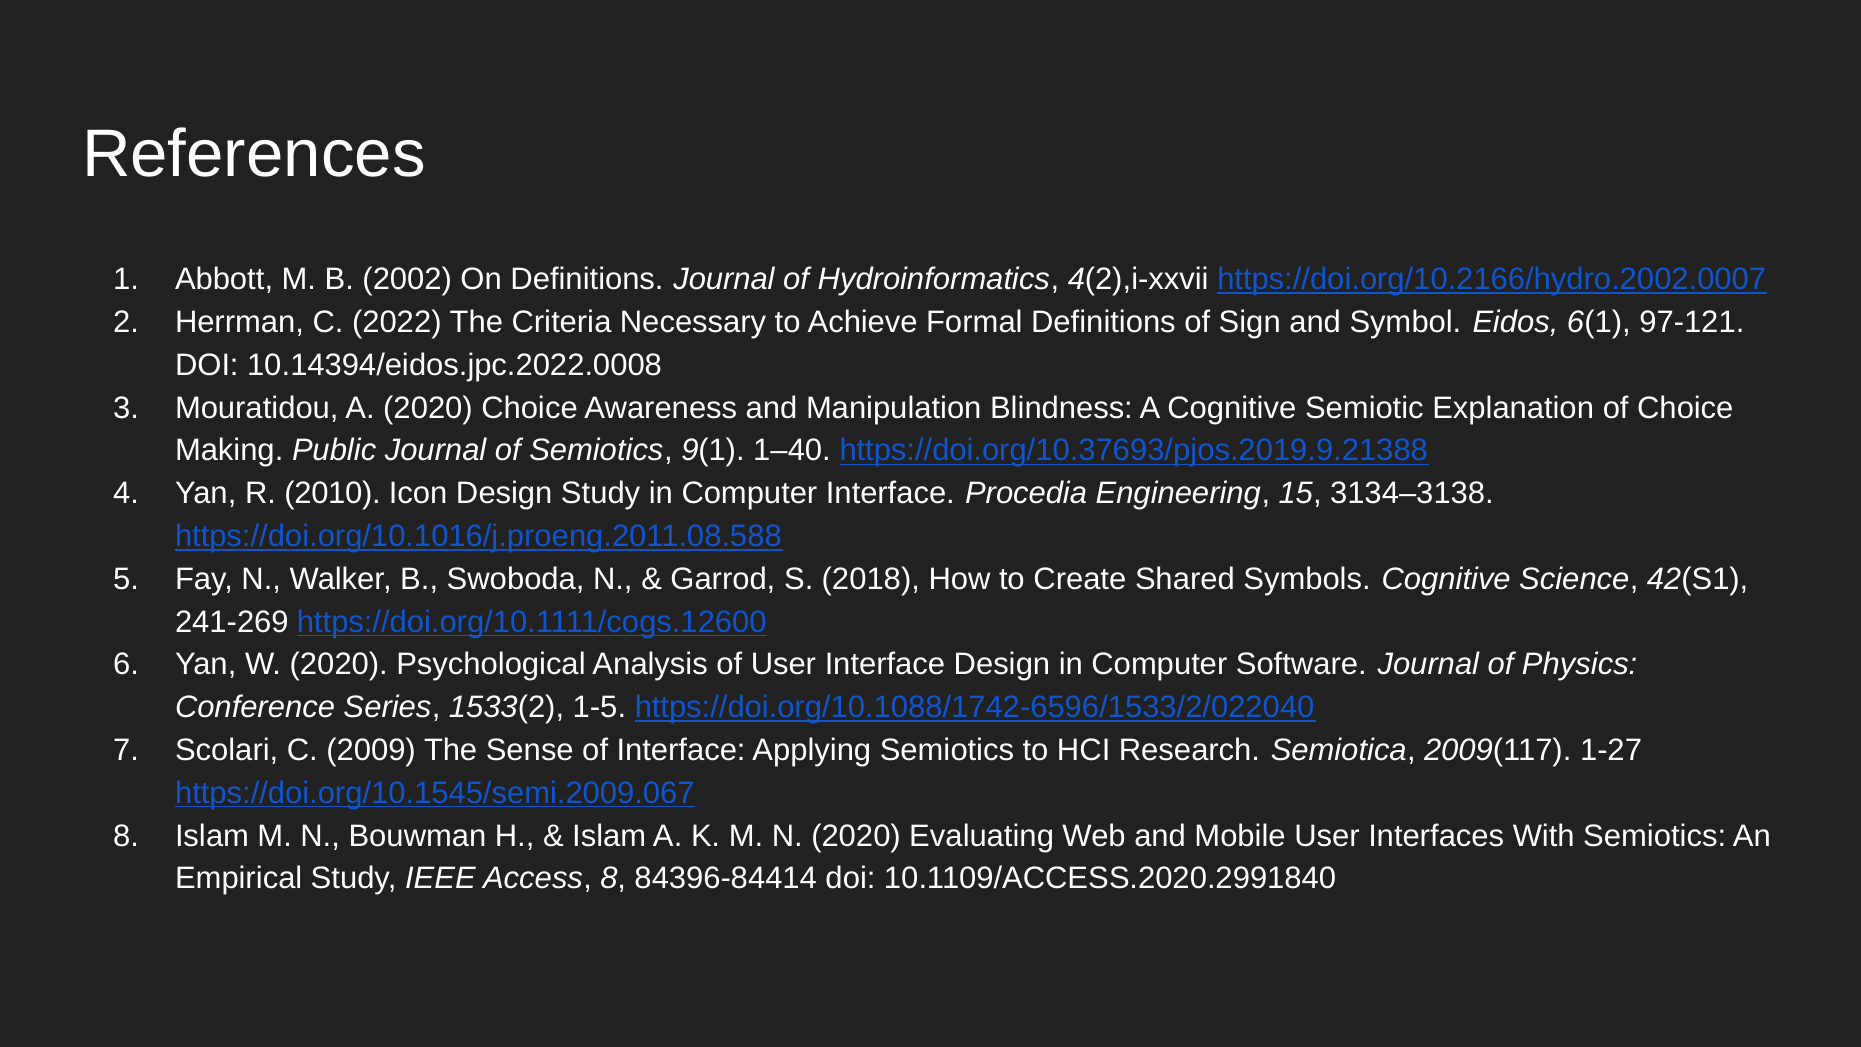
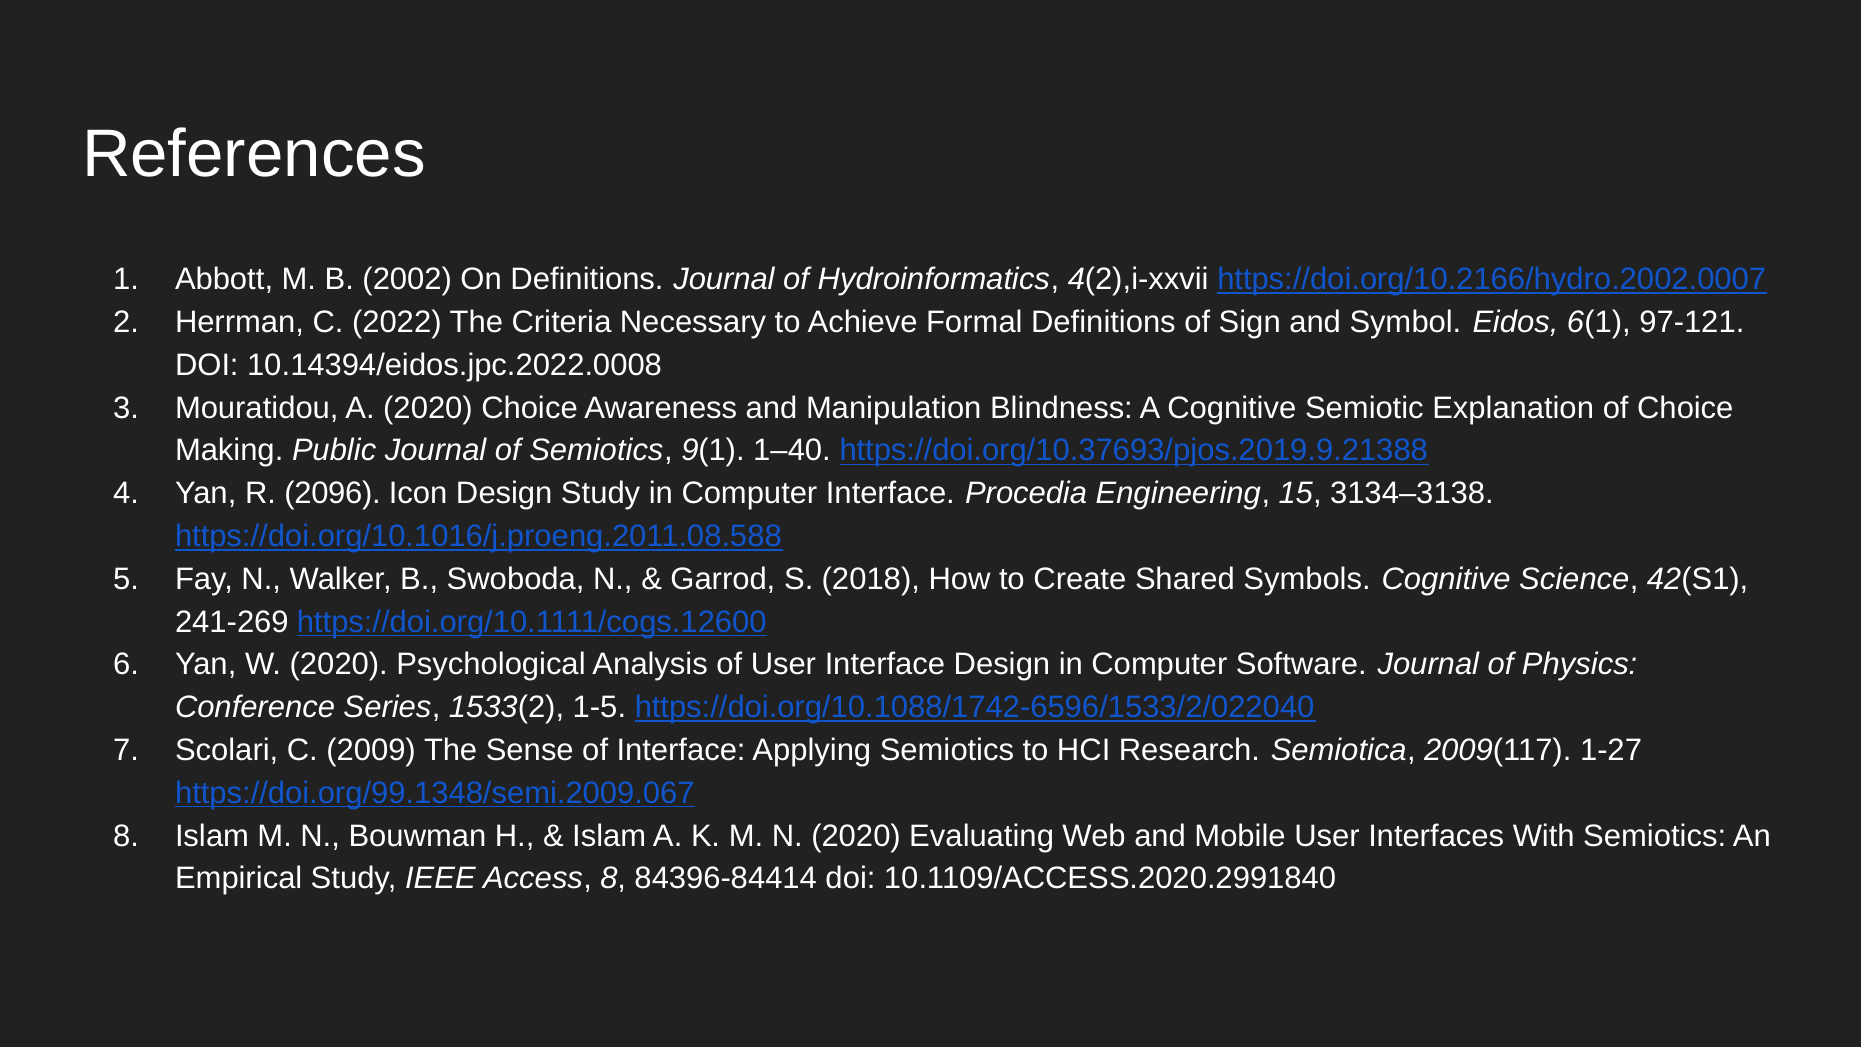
2010: 2010 -> 2096
https://doi.org/10.1545/semi.2009.067: https://doi.org/10.1545/semi.2009.067 -> https://doi.org/99.1348/semi.2009.067
